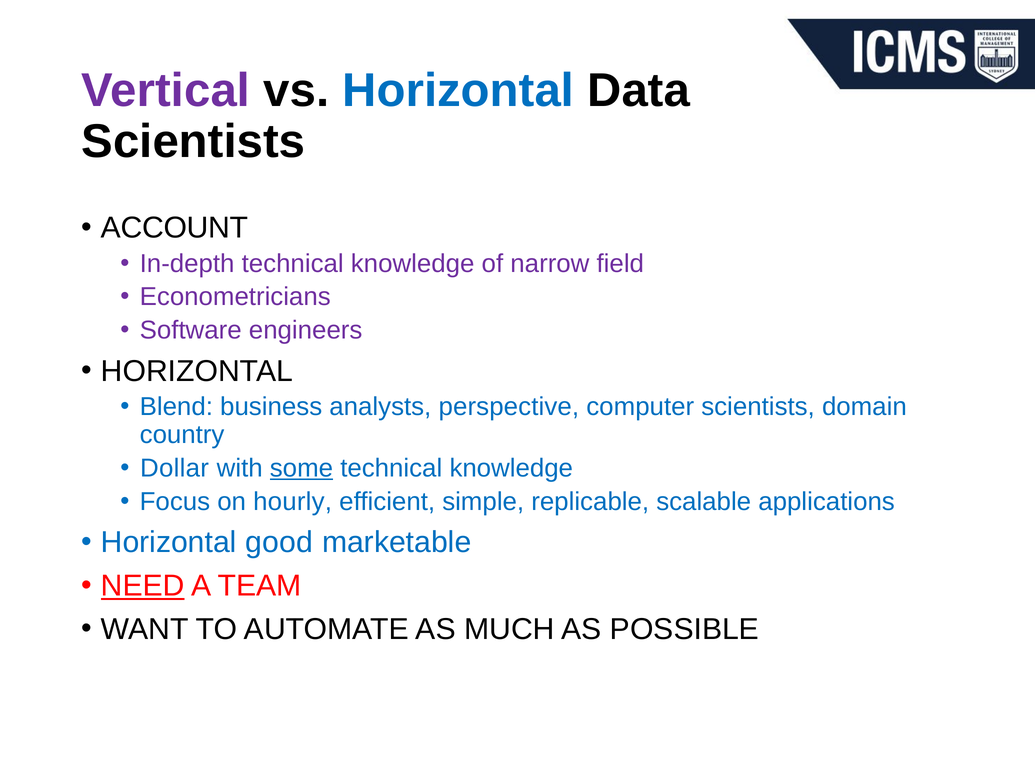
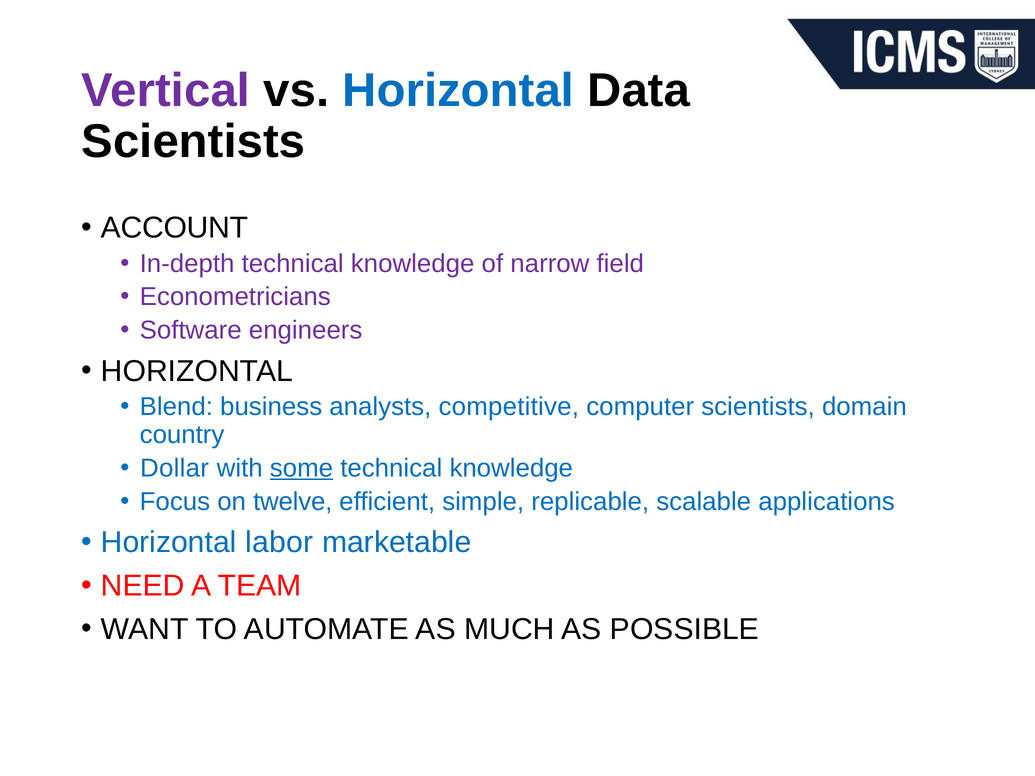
perspective: perspective -> competitive
hourly: hourly -> twelve
good: good -> labor
NEED underline: present -> none
